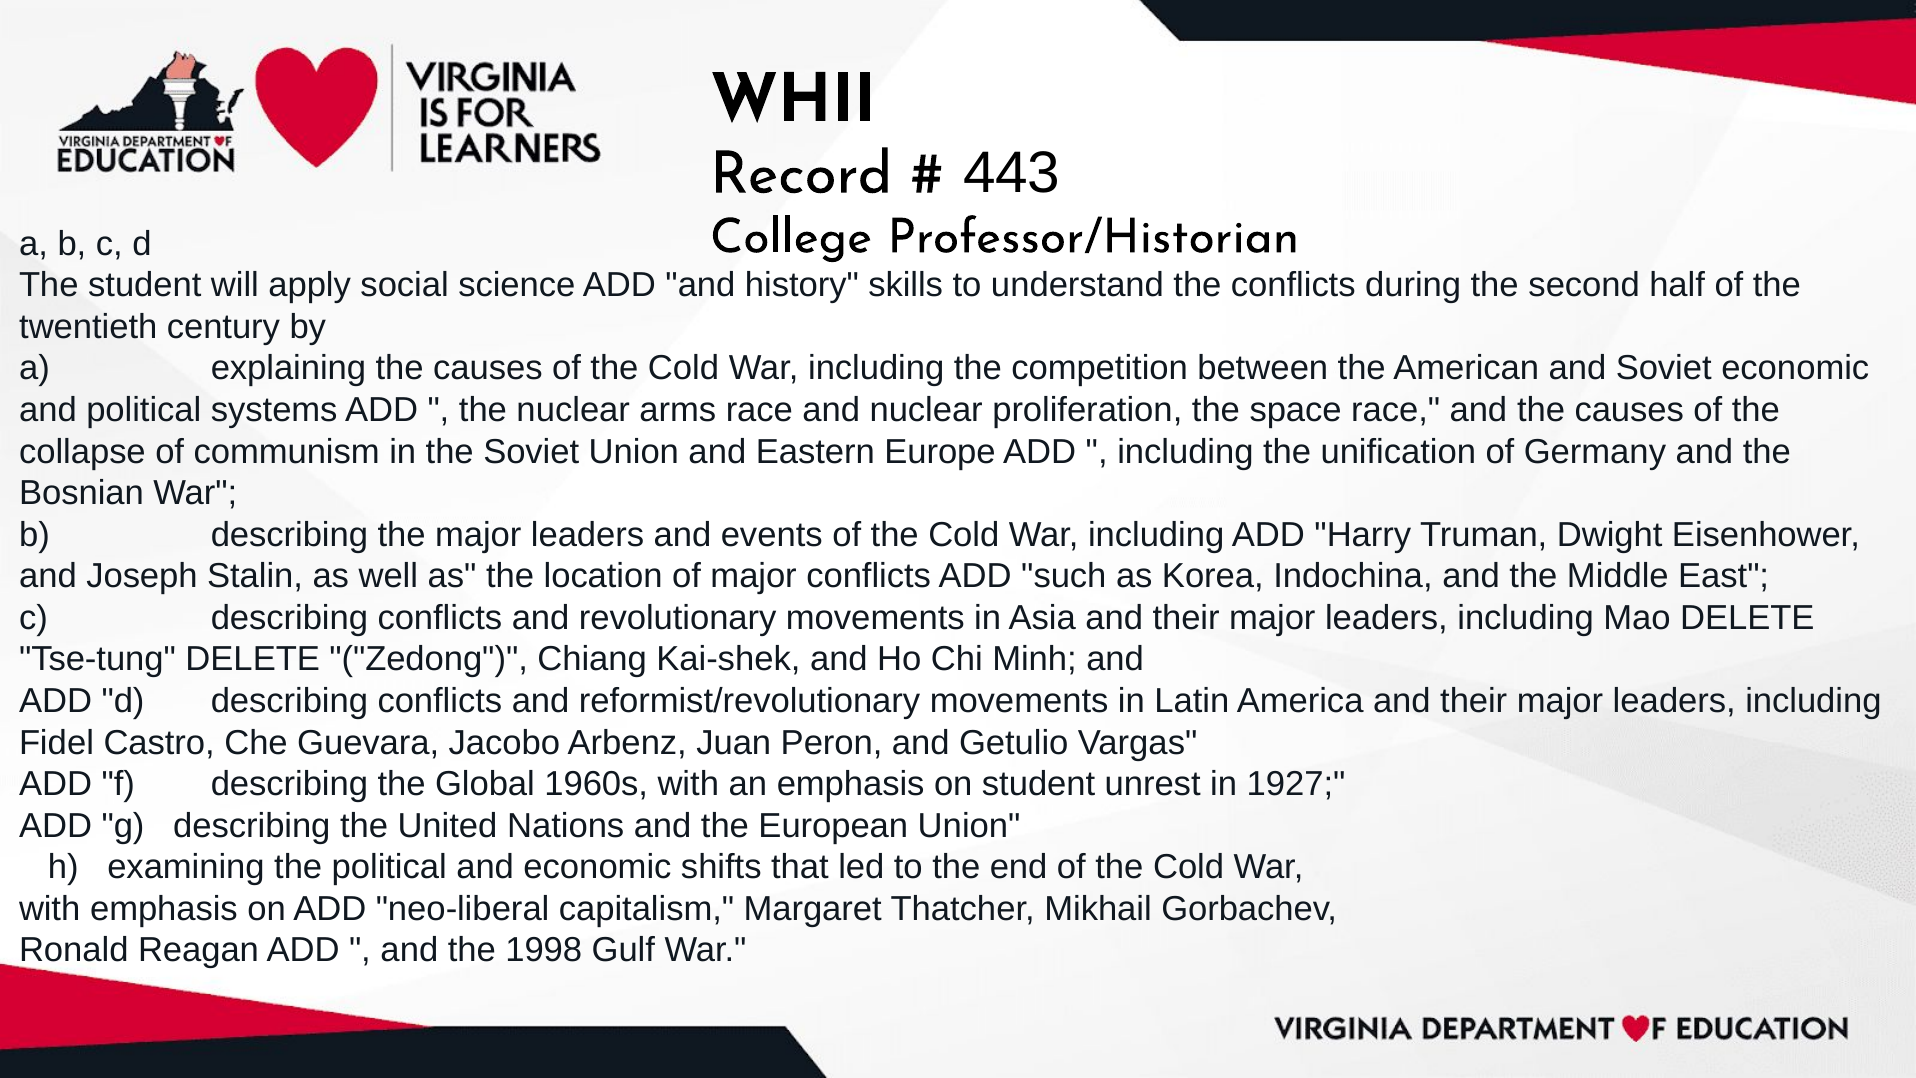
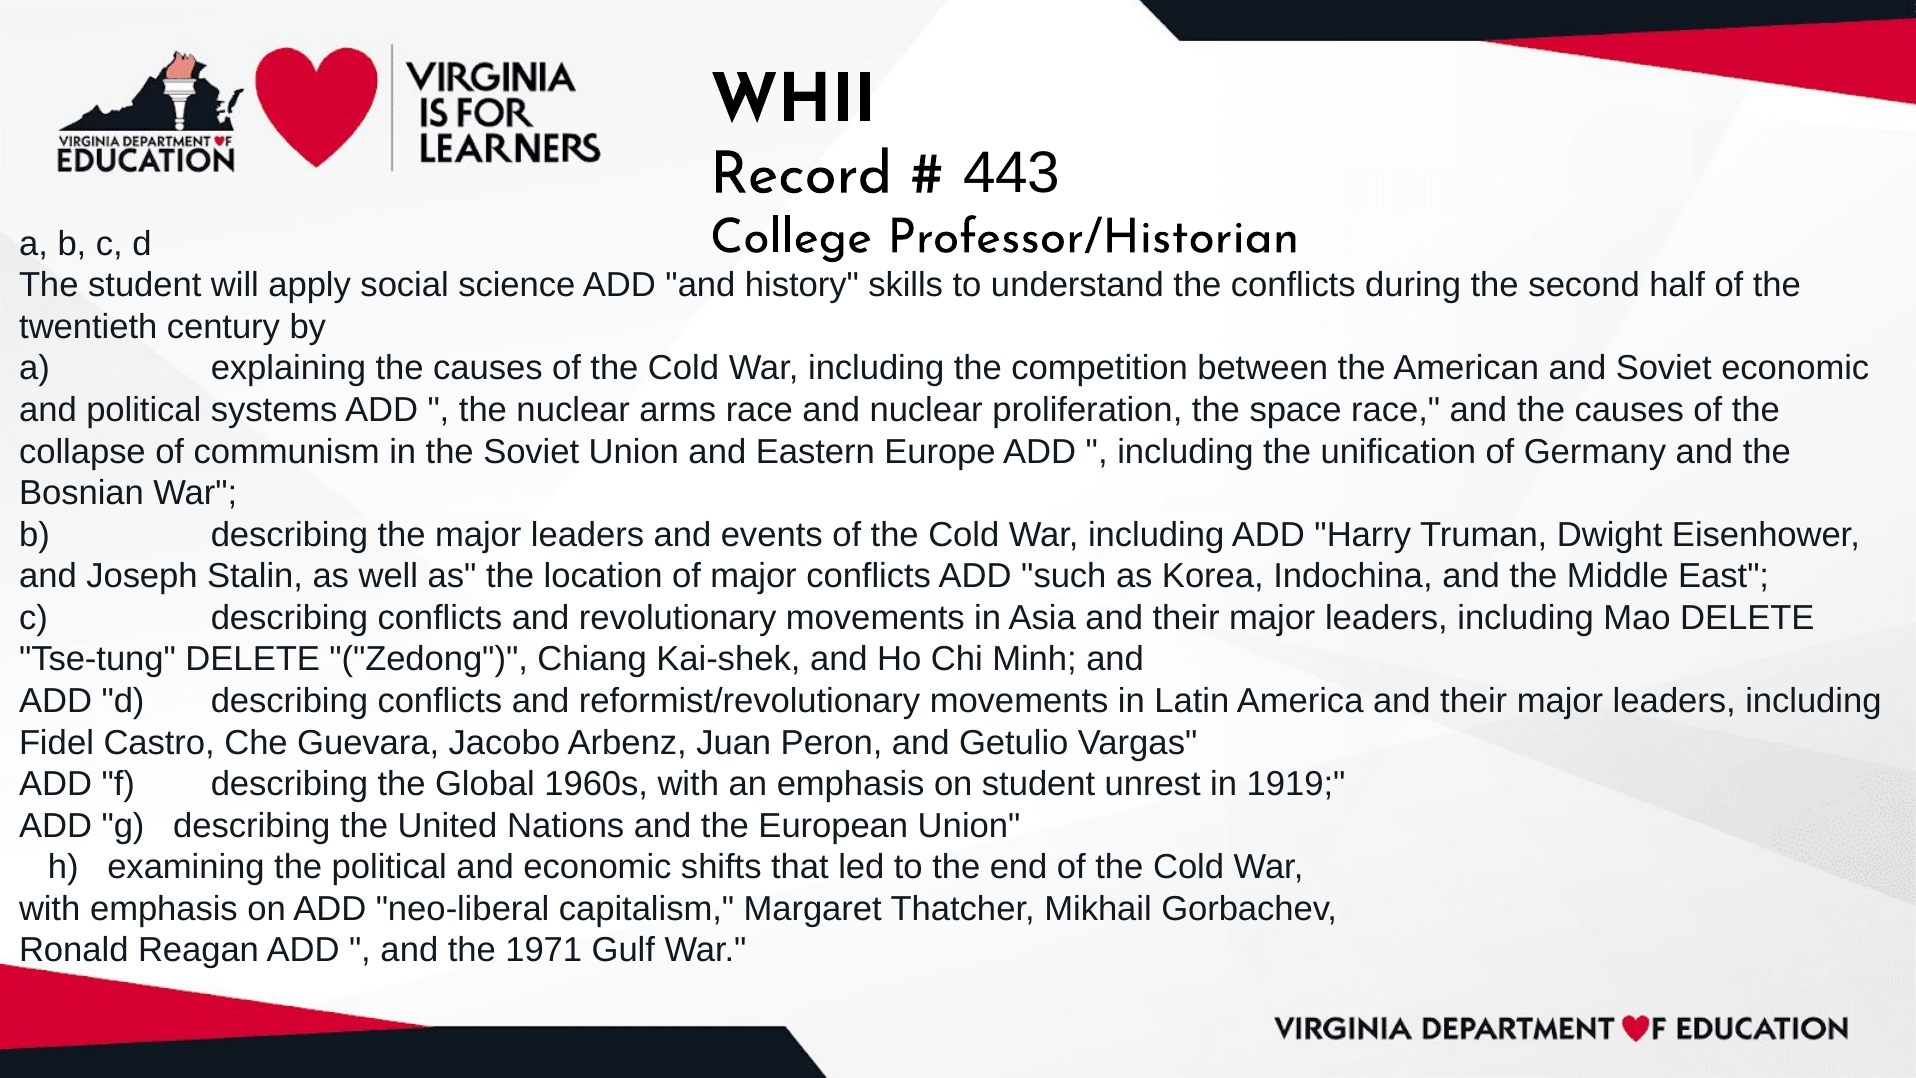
1927: 1927 -> 1919
1998: 1998 -> 1971
